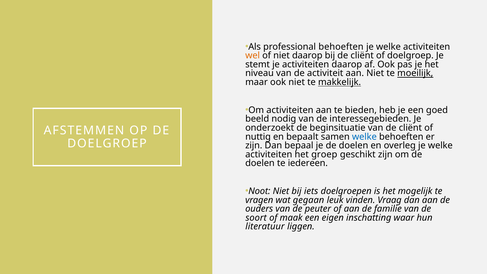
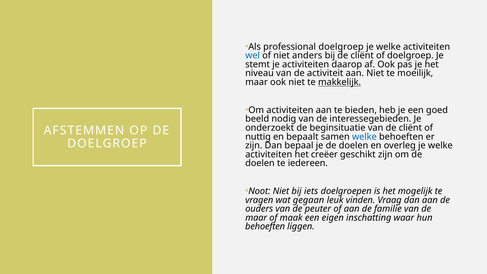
professional behoeften: behoeften -> doelgroep
wel colour: orange -> blue
niet daarop: daarop -> anders
moeilijk underline: present -> none
groep: groep -> creëer
soort at (256, 218): soort -> maar
literatuur at (265, 227): literatuur -> behoeften
